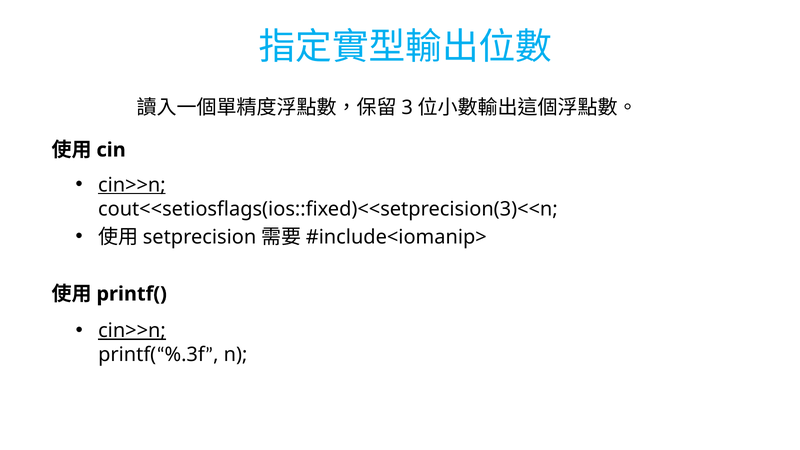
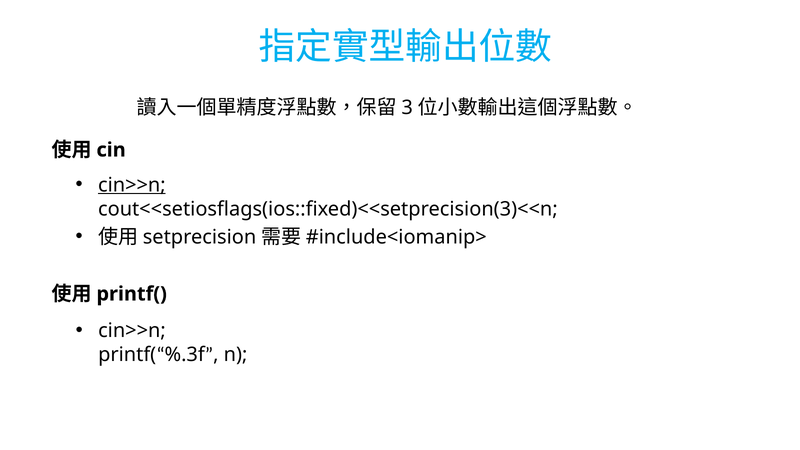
cin>>n at (132, 331) underline: present -> none
